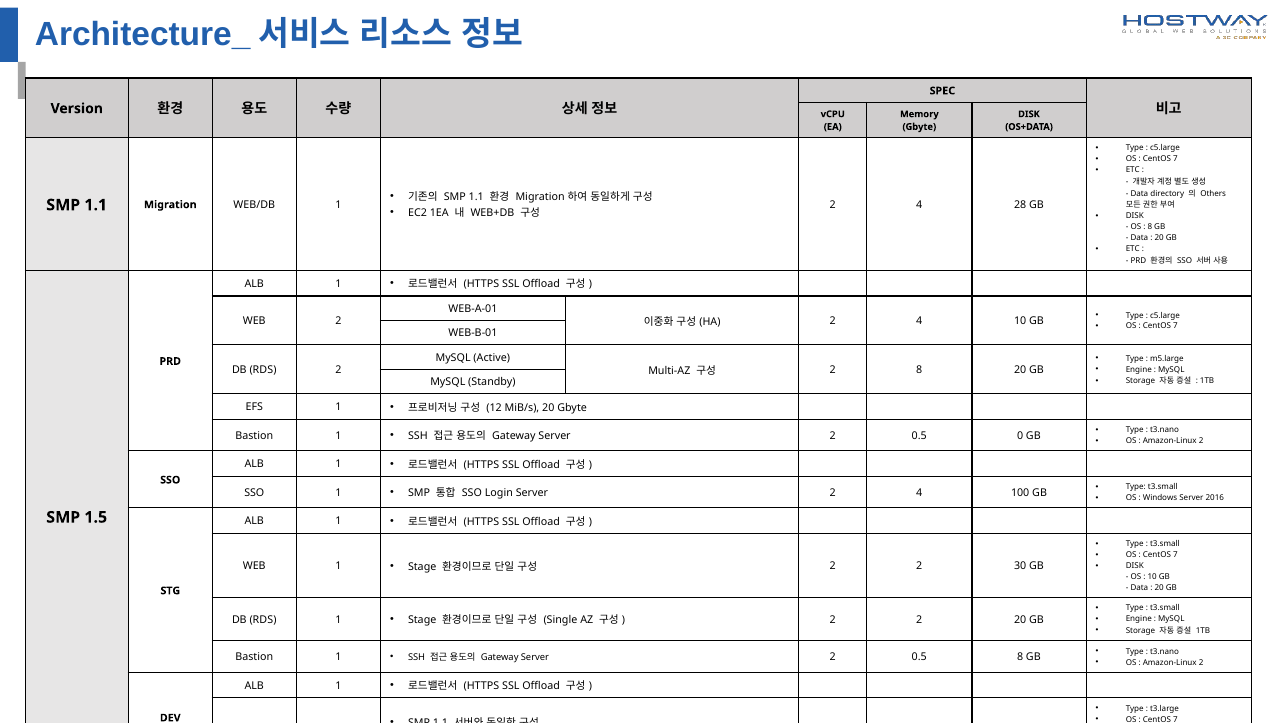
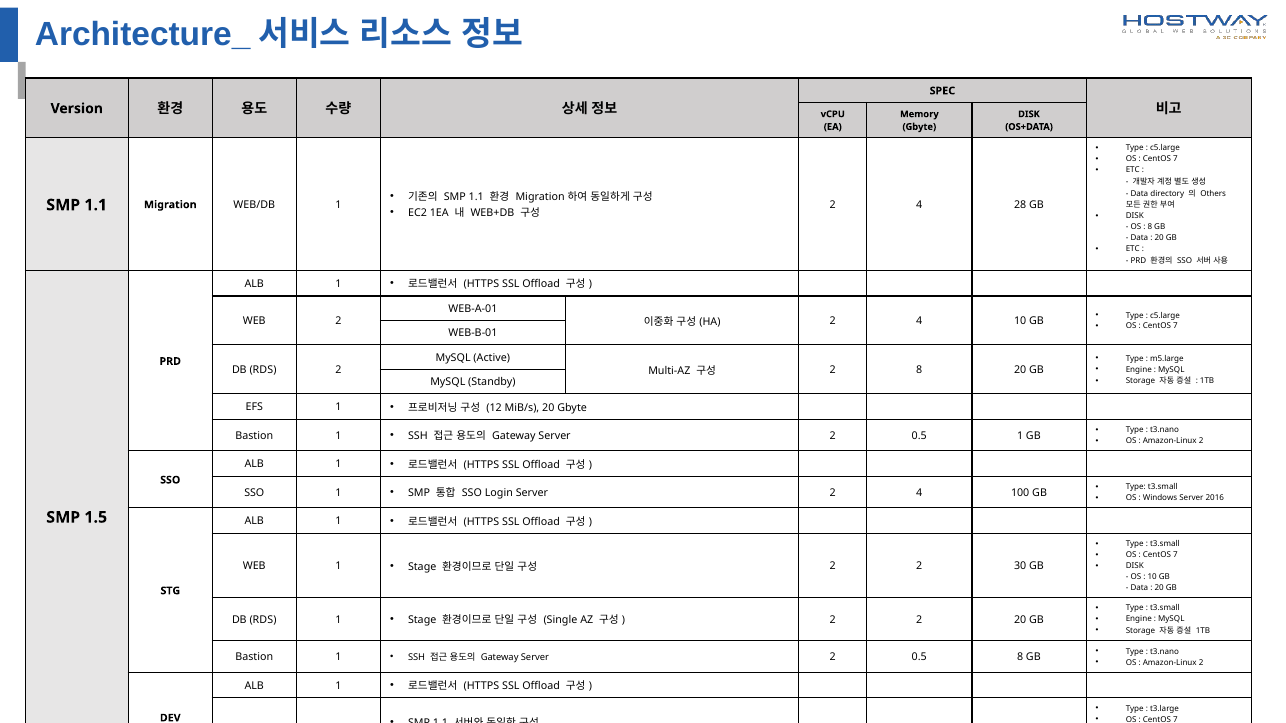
0.5 0: 0 -> 1
